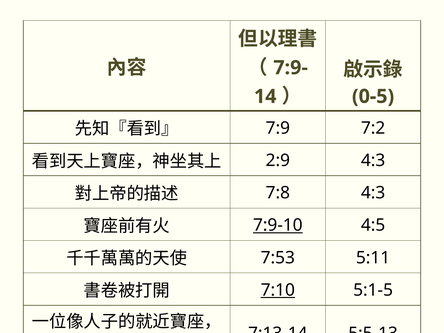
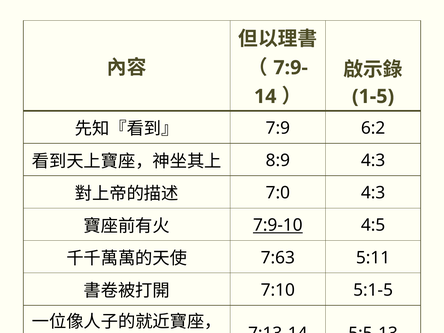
0-5: 0-5 -> 1-5
7:2: 7:2 -> 6:2
2:9: 2:9 -> 8:9
7:8: 7:8 -> 7:0
7:53: 7:53 -> 7:63
7:10 underline: present -> none
